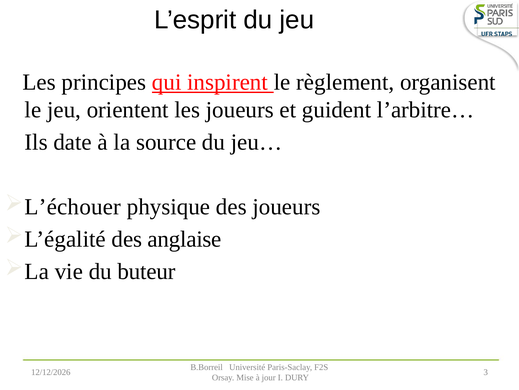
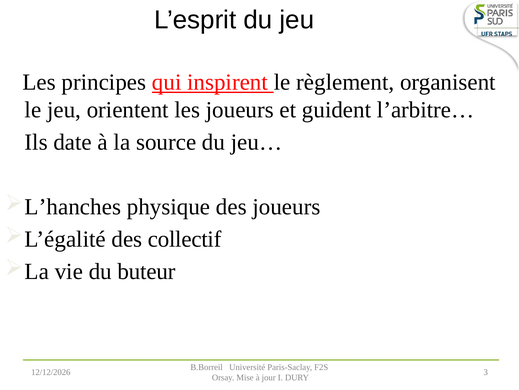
L’échouer: L’échouer -> L’hanches
anglaise: anglaise -> collectif
